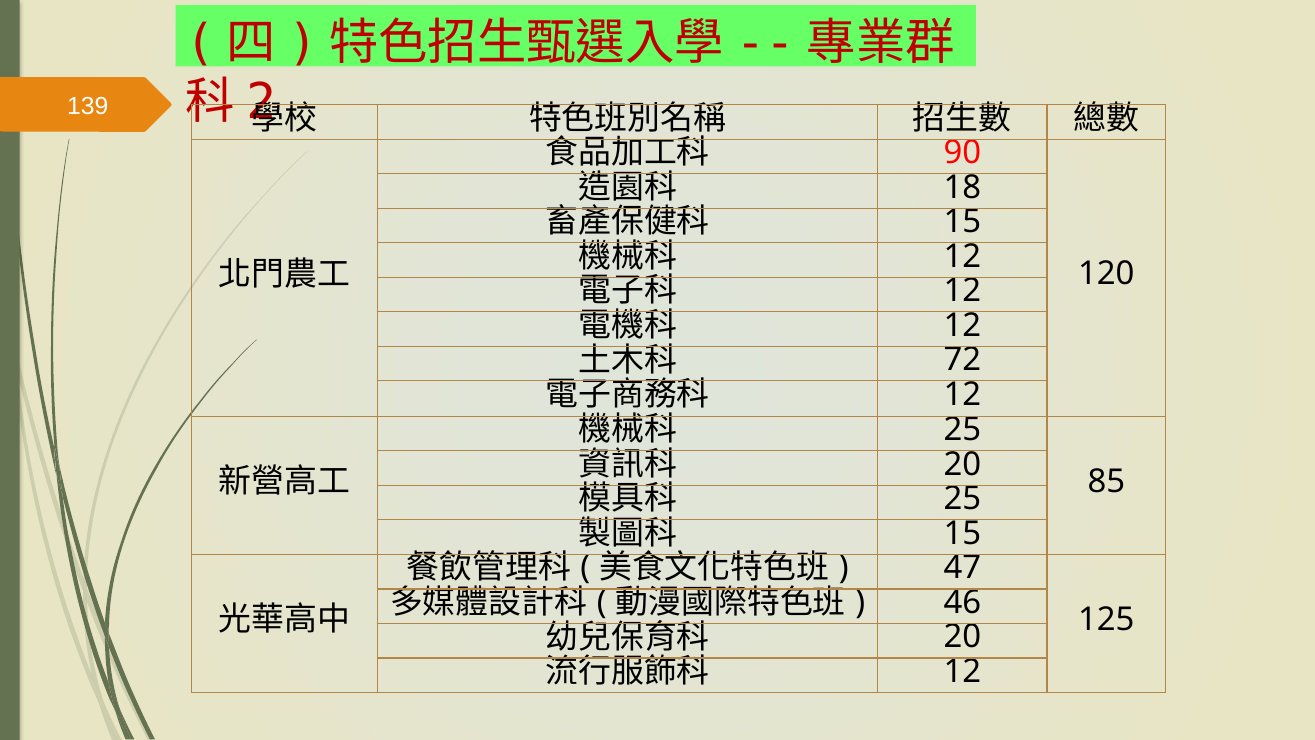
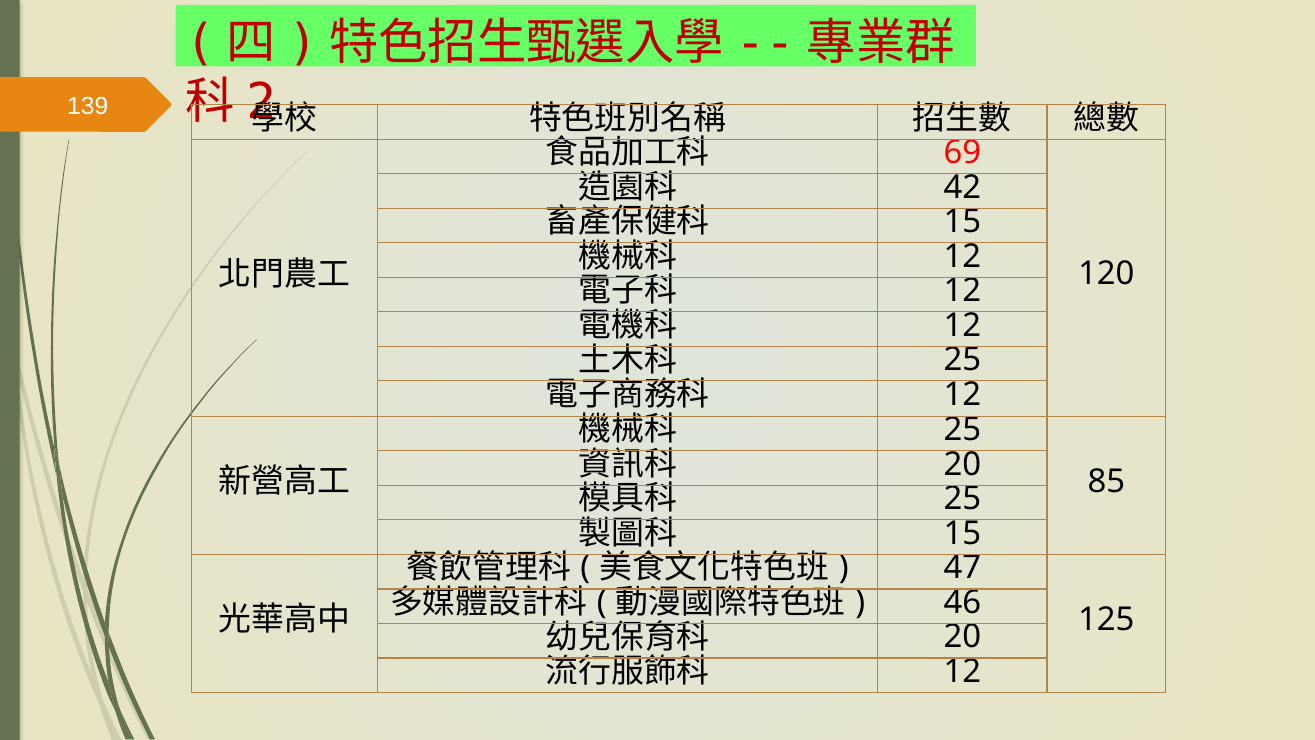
90: 90 -> 69
18: 18 -> 42
72 at (962, 360): 72 -> 25
